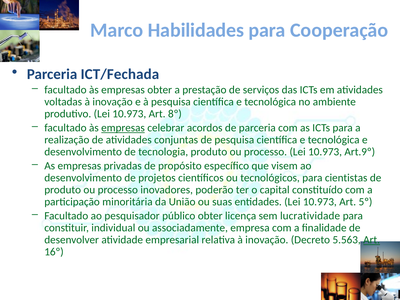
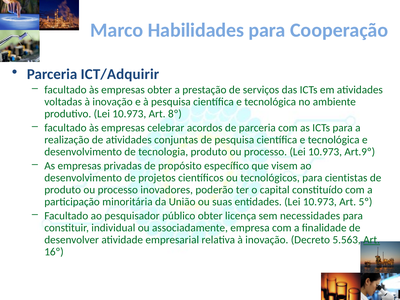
ICT/Fechada: ICT/Fechada -> ICT/Adquirir
empresas at (123, 128) underline: present -> none
lucratividade: lucratividade -> necessidades
